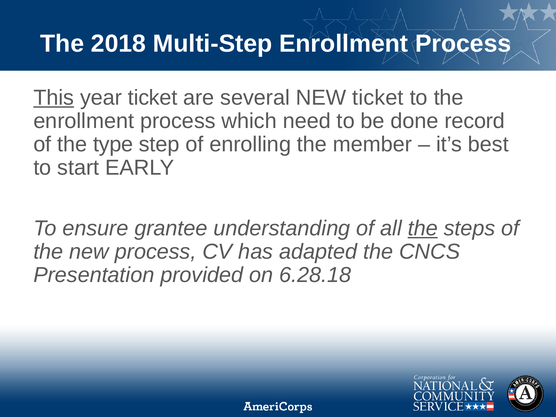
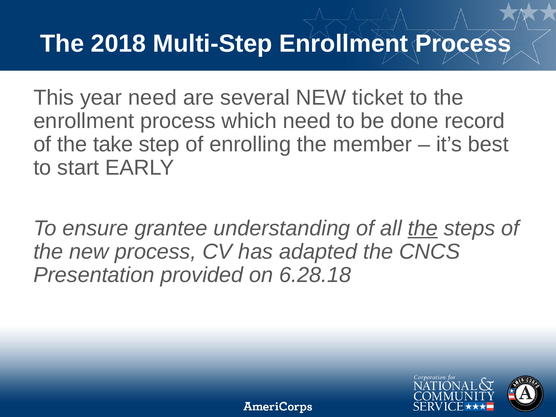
This underline: present -> none
year ticket: ticket -> need
type: type -> take
